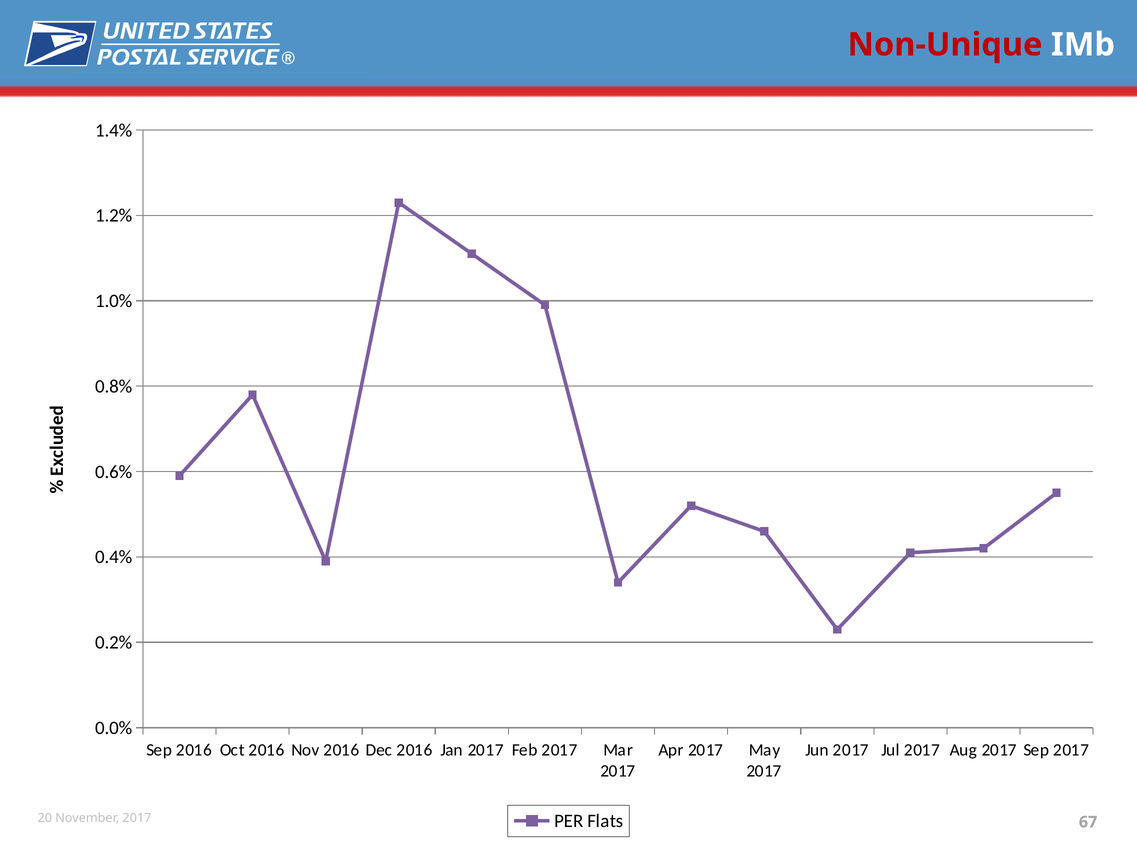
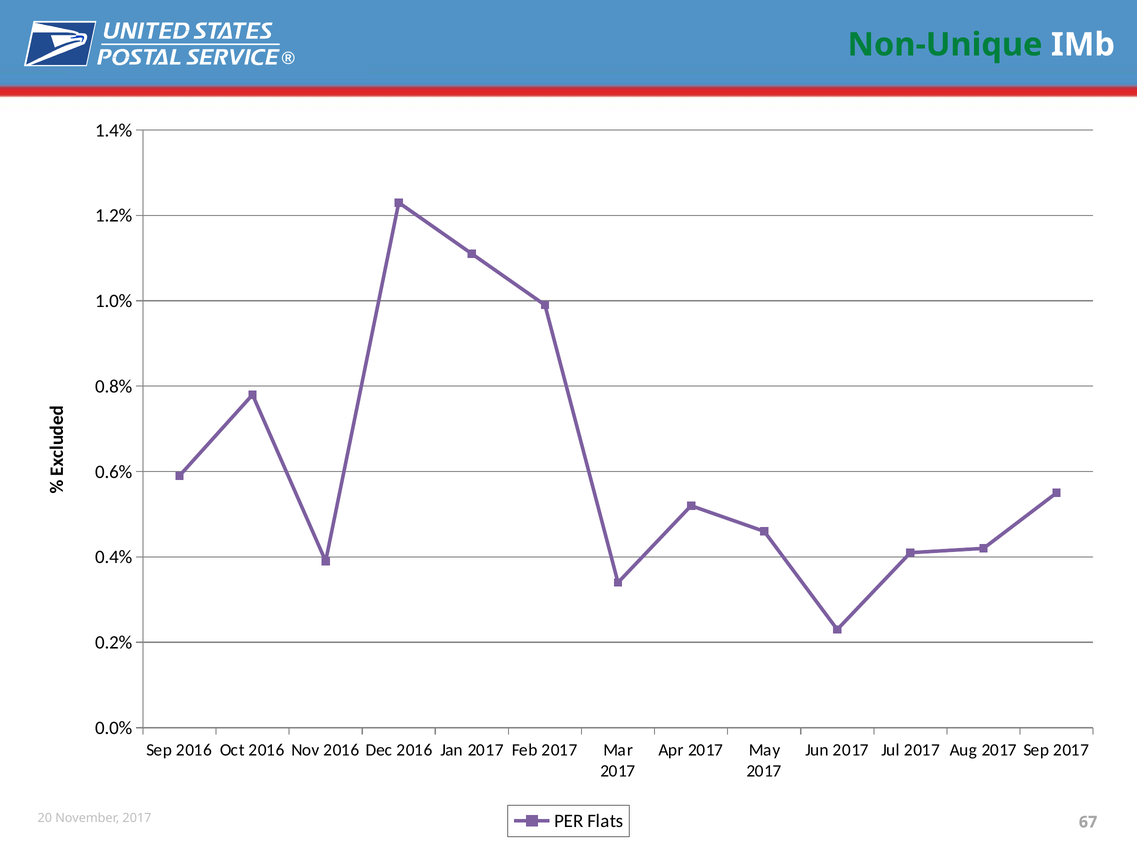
Non-Unique colour: red -> green
